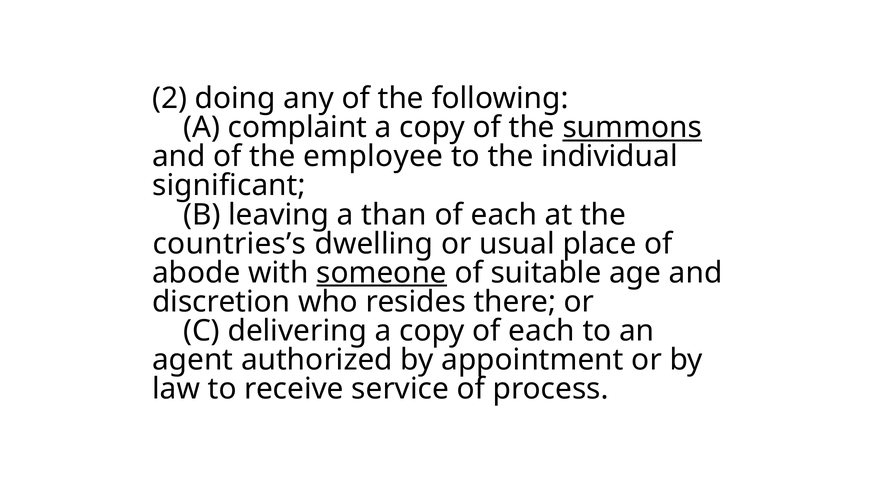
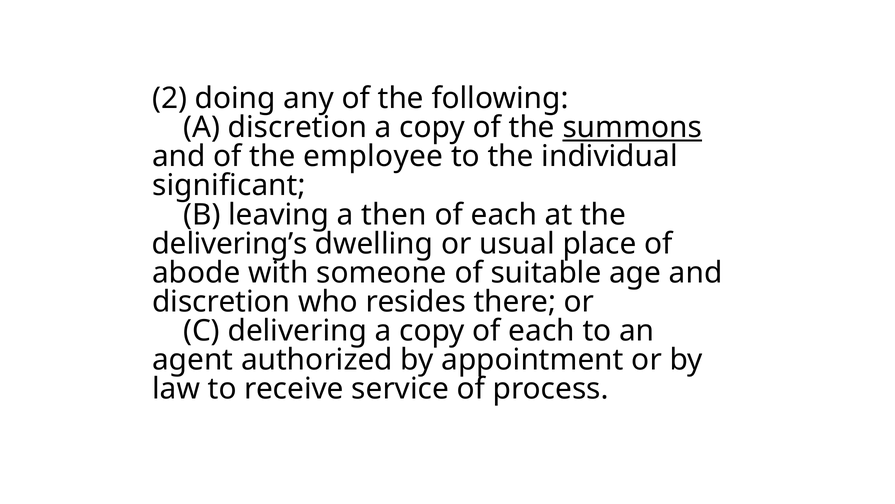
A complaint: complaint -> discretion
than: than -> then
countries’s: countries’s -> delivering’s
someone underline: present -> none
